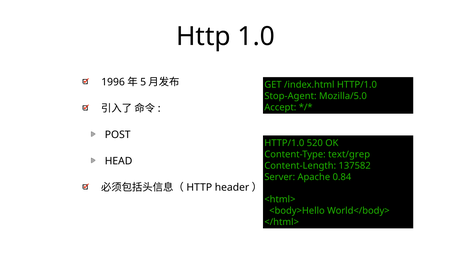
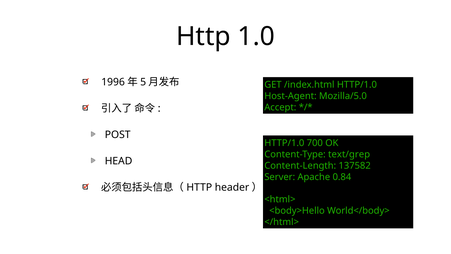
Stop-Agent: Stop-Agent -> Host-Agent
520: 520 -> 700
